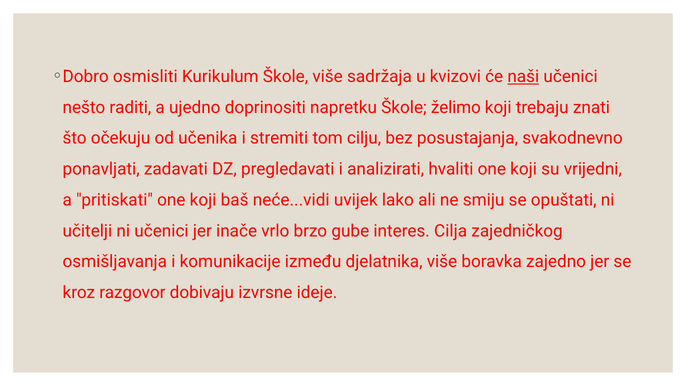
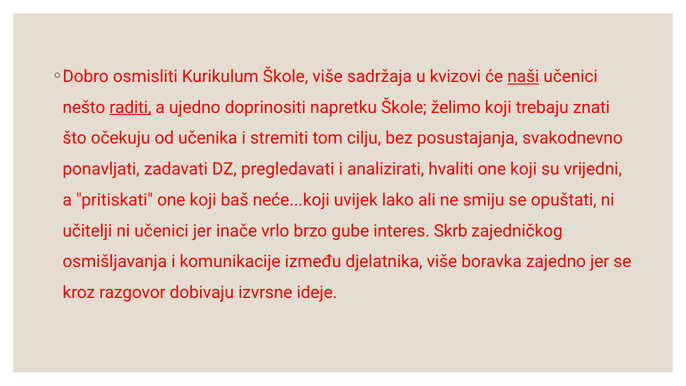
raditi underline: none -> present
neće...vidi: neće...vidi -> neće...koji
Cilja: Cilja -> Skrb
